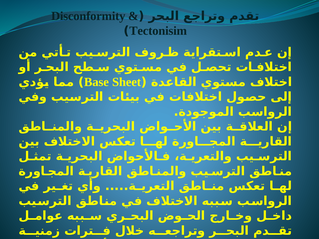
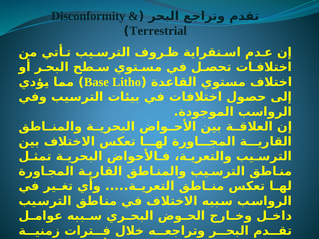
Tectonisim: Tectonisim -> Terrestrial
Sheet: Sheet -> Litho
